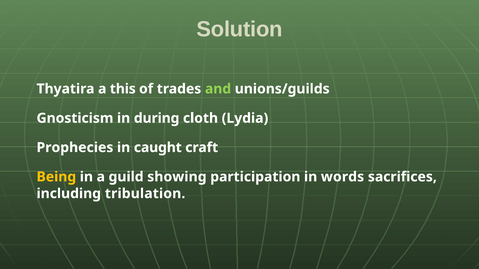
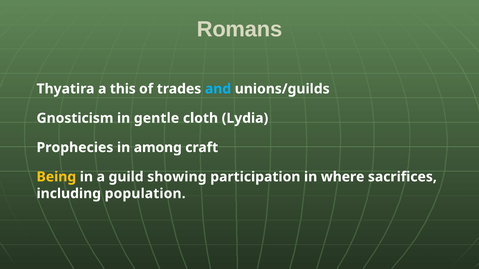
Solution: Solution -> Romans
and colour: light green -> light blue
during: during -> gentle
caught: caught -> among
words: words -> where
tribulation: tribulation -> population
